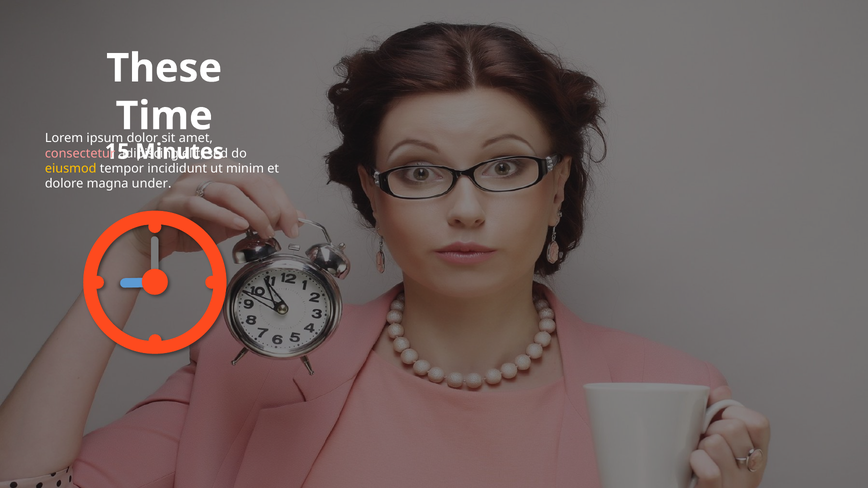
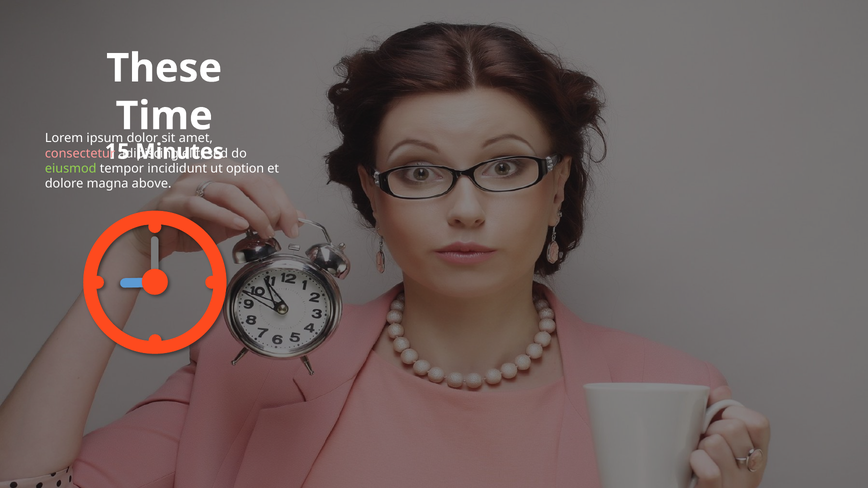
eiusmod colour: yellow -> light green
minim: minim -> option
under: under -> above
